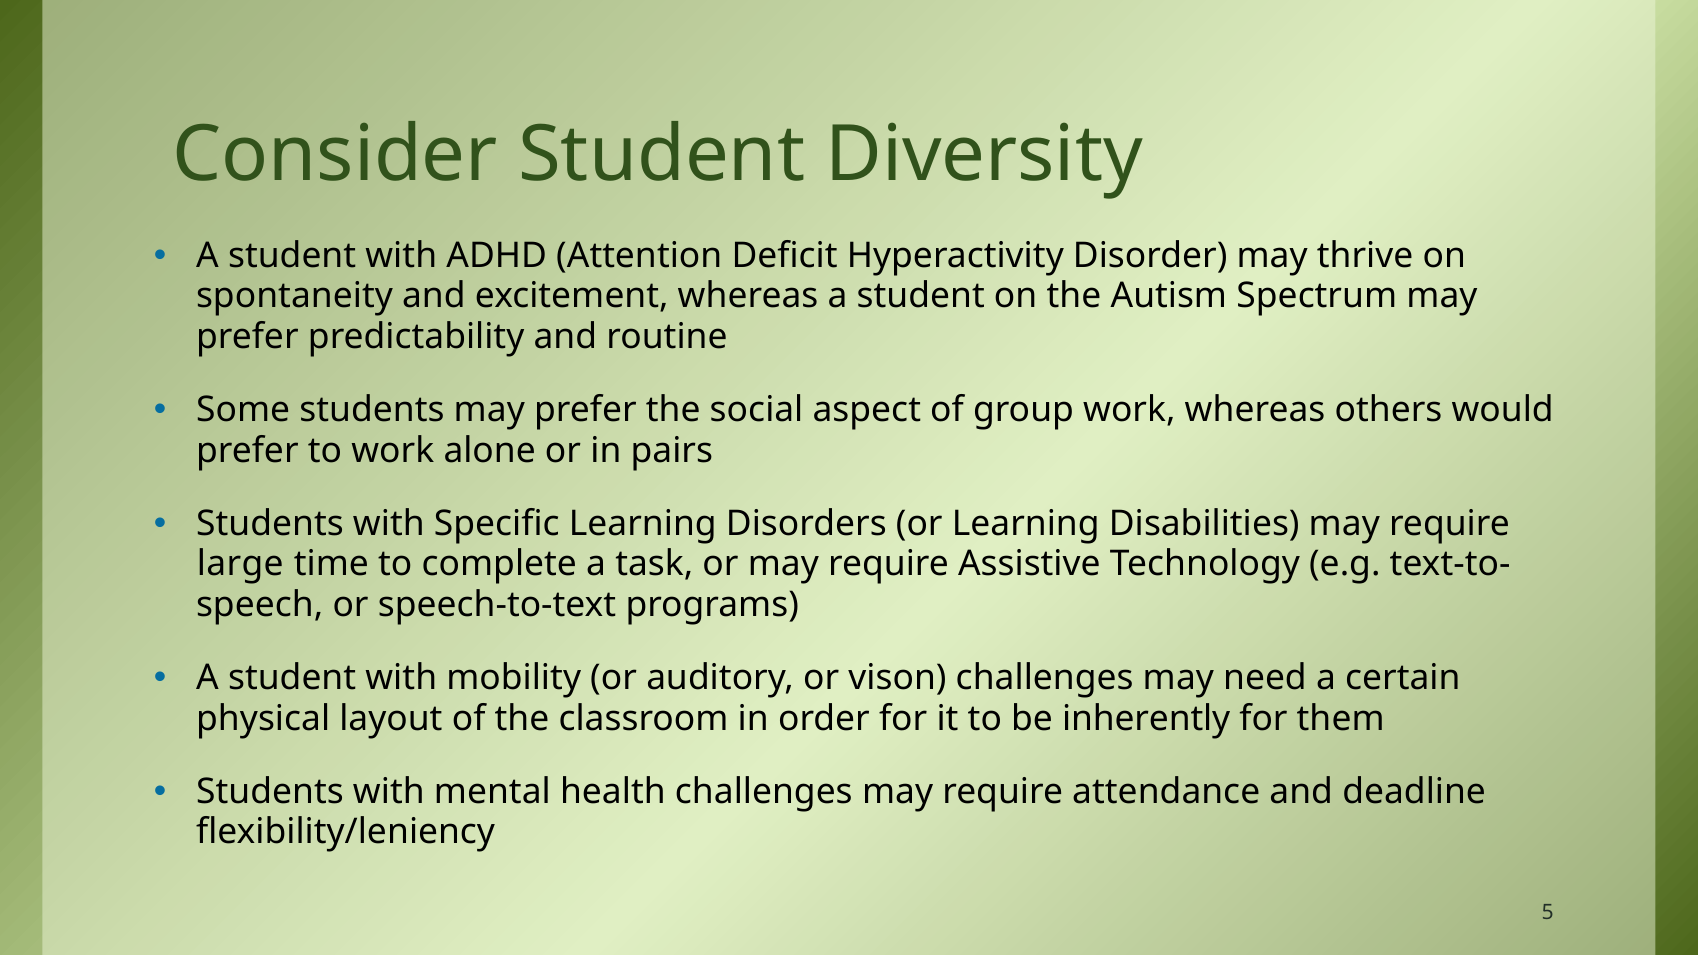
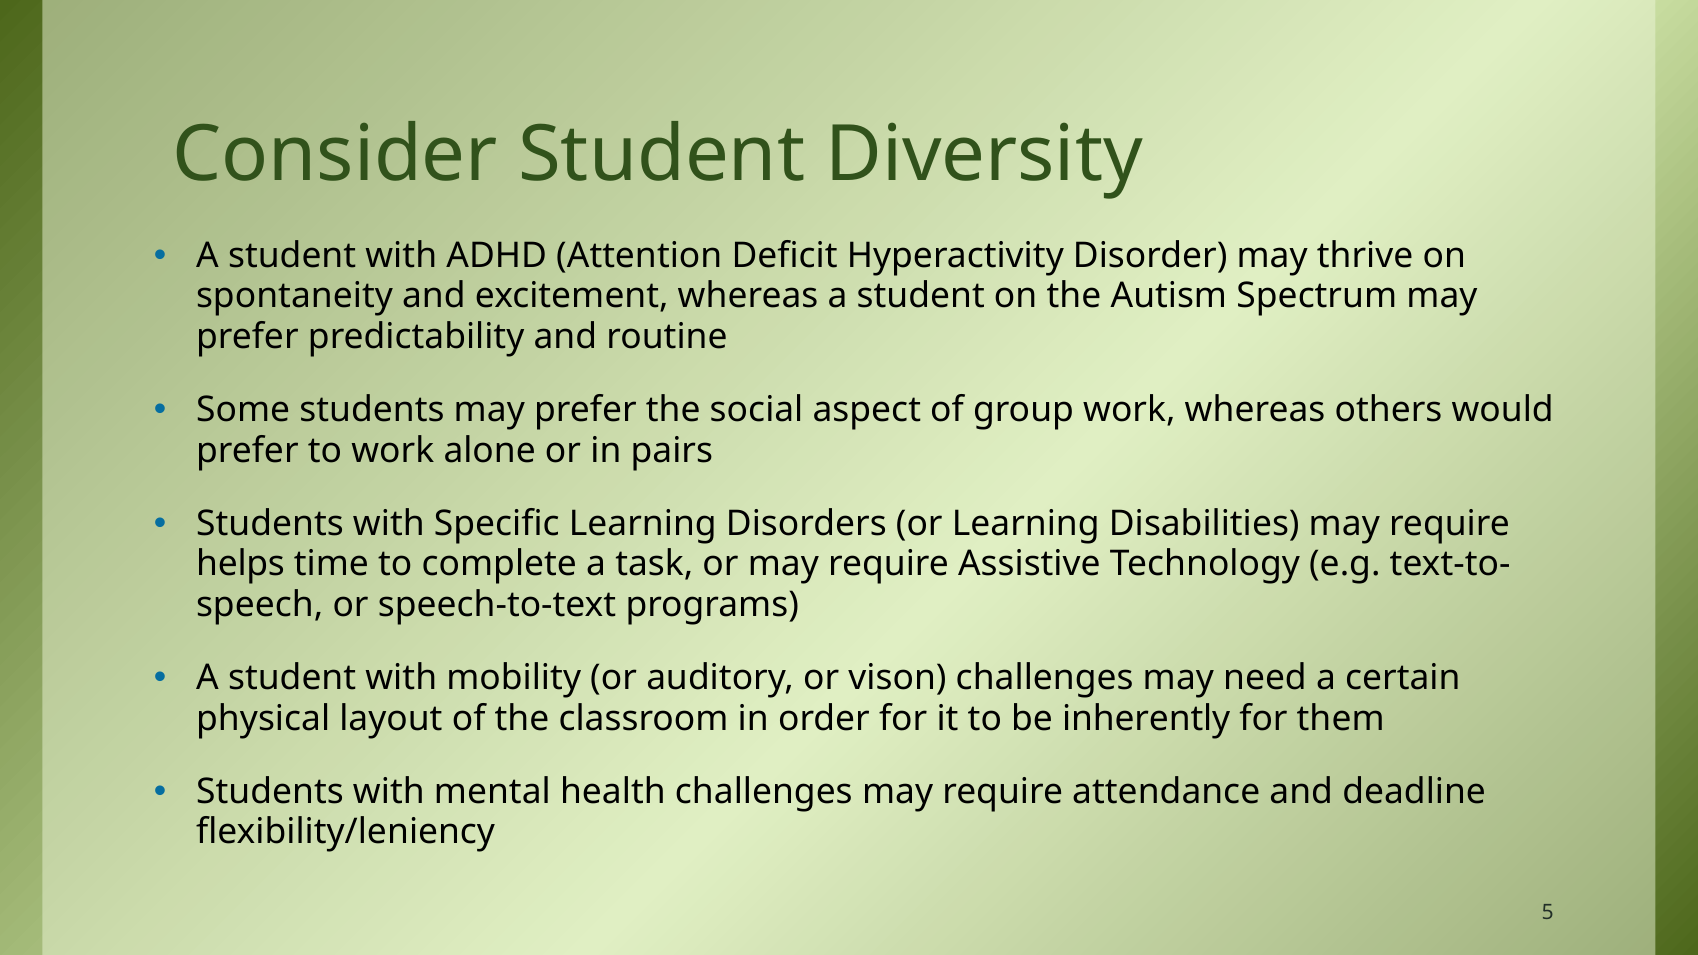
large: large -> helps
